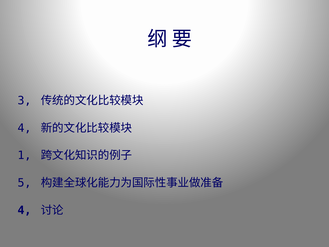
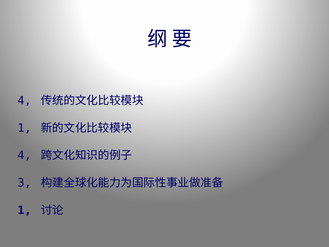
3 at (24, 100): 3 -> 4
4 at (24, 128): 4 -> 1
1 at (24, 155): 1 -> 4
5: 5 -> 3
4 at (24, 210): 4 -> 1
